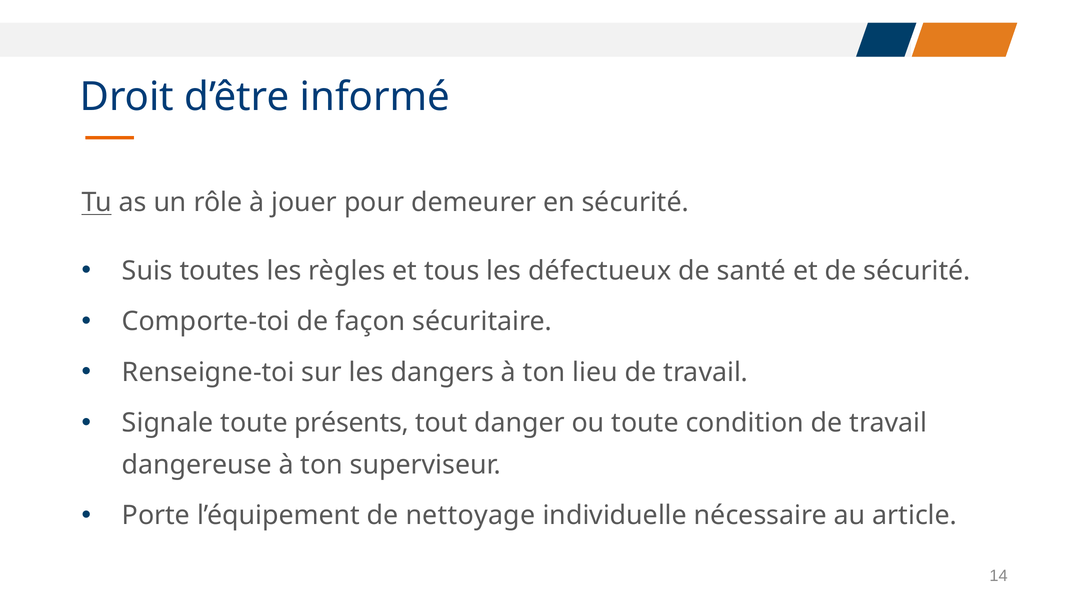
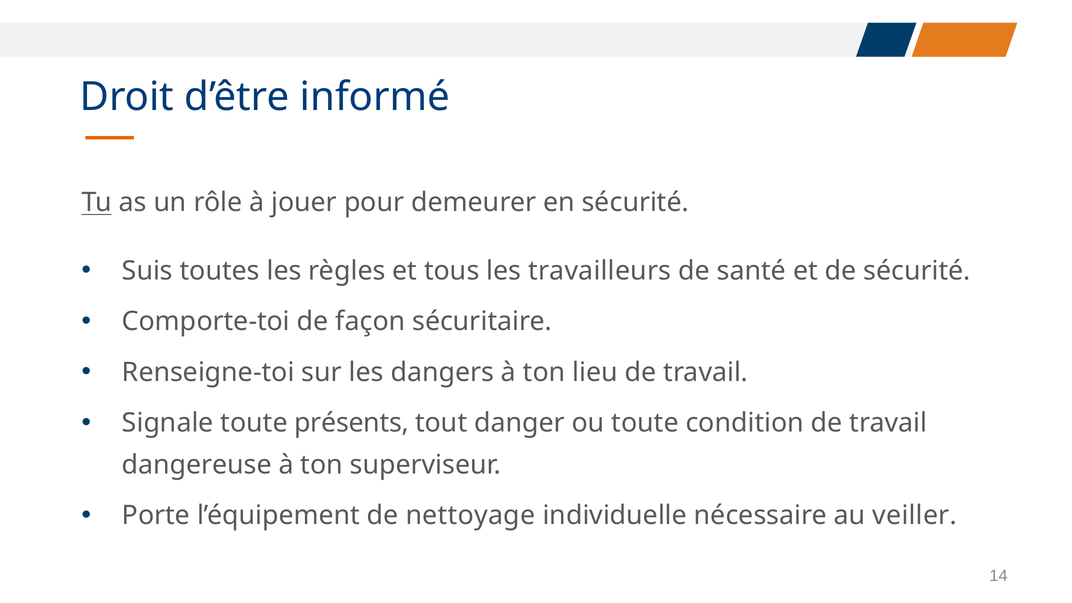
défectueux: défectueux -> travailleurs
article: article -> veiller
